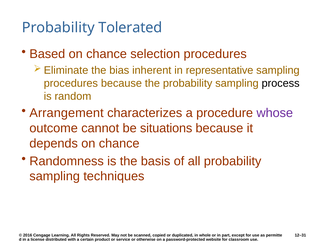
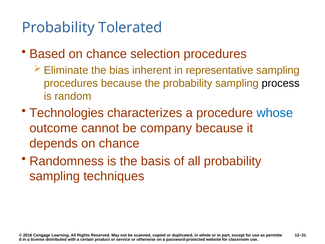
Arrangement: Arrangement -> Technologies
whose colour: purple -> blue
situations: situations -> company
